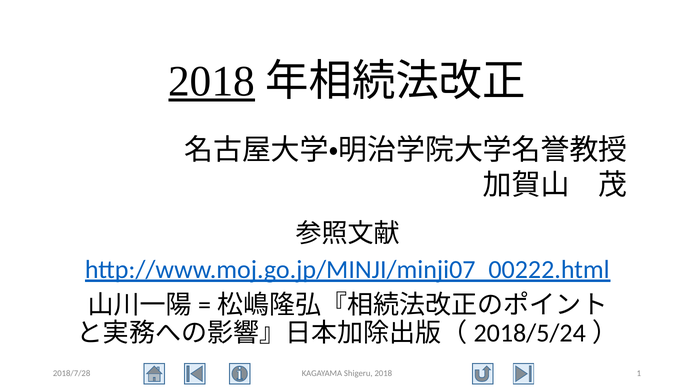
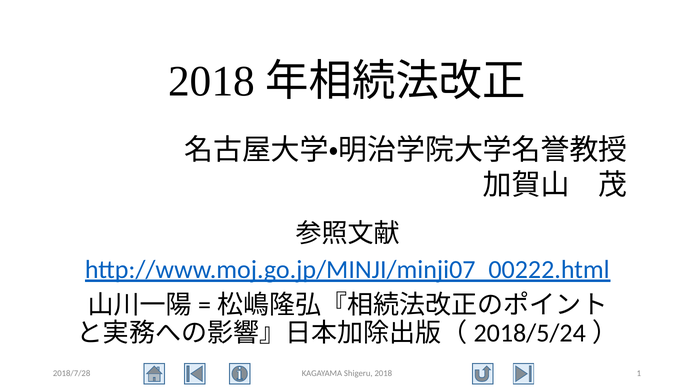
2018 at (212, 81) underline: present -> none
